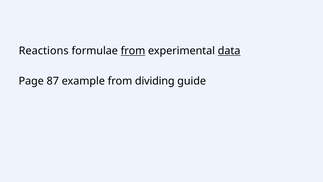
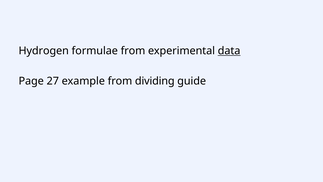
Reactions: Reactions -> Hydrogen
from at (133, 51) underline: present -> none
87: 87 -> 27
